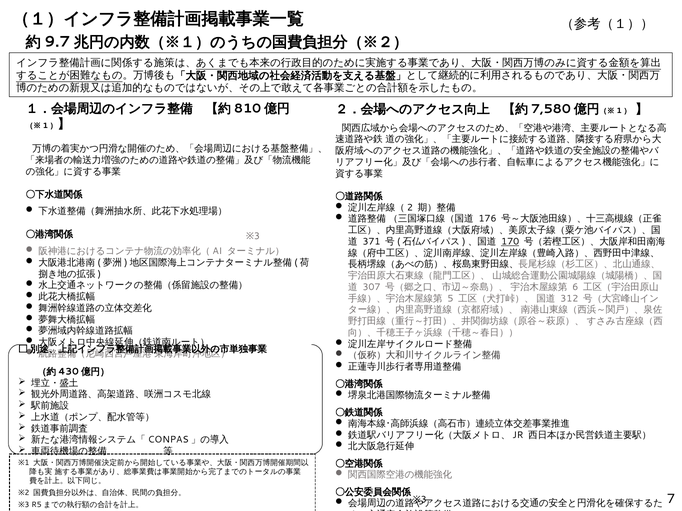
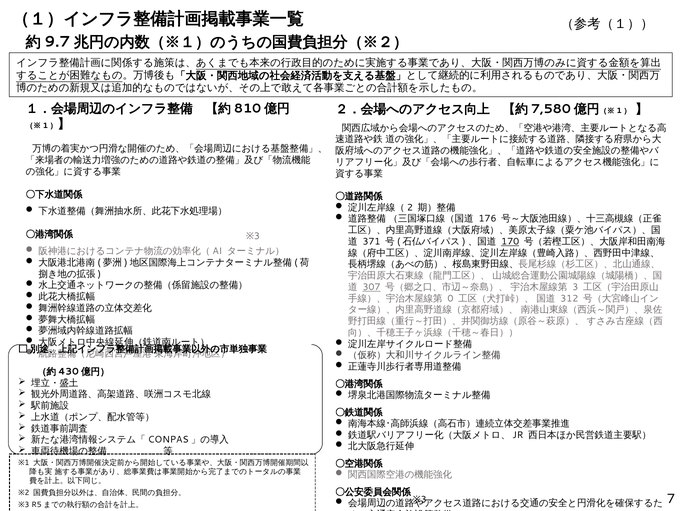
307 underline: none -> present
6: 6 -> 3
5: 5 -> 0
